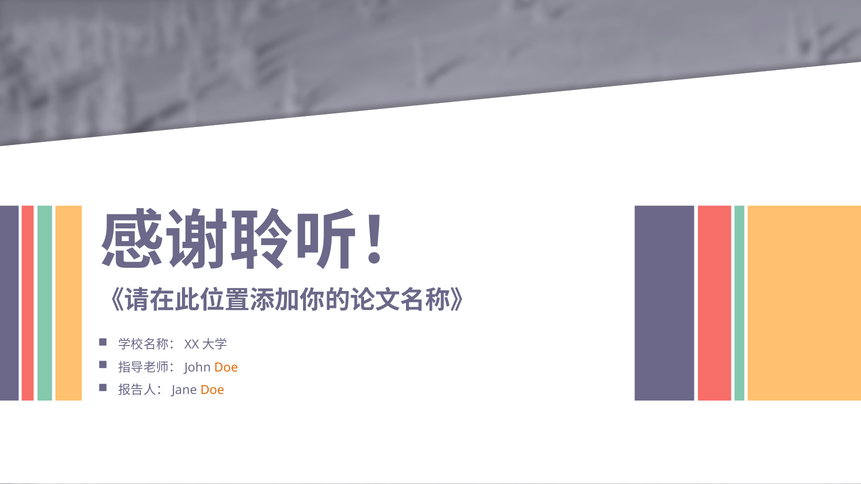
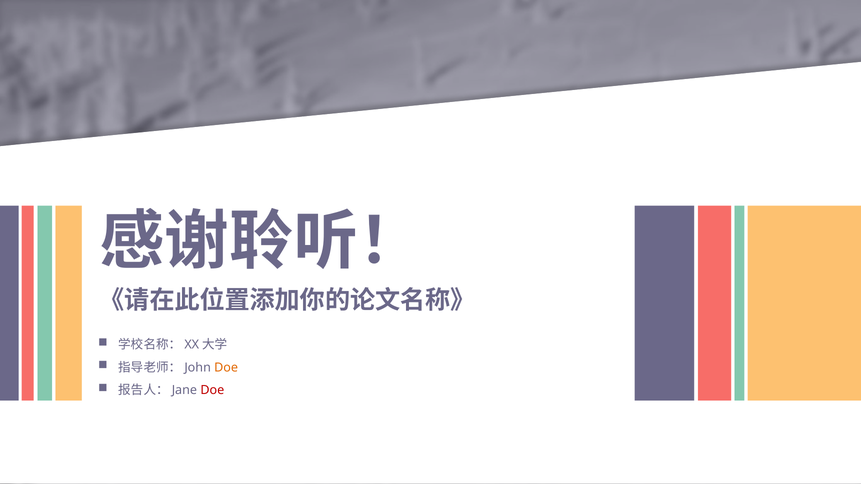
Doe at (212, 390) colour: orange -> red
